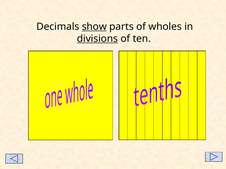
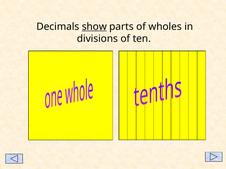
divisions underline: present -> none
